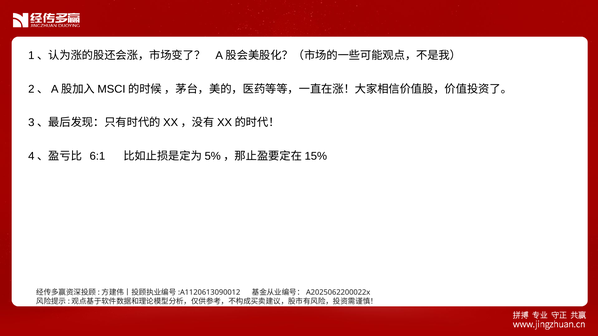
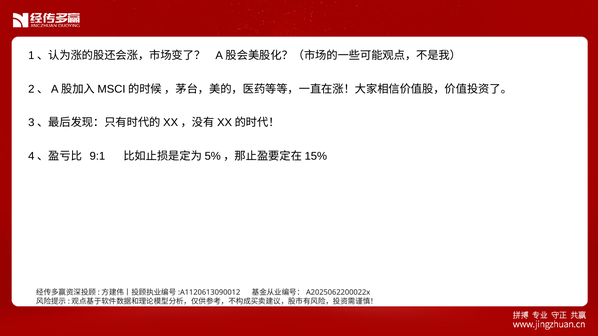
6:1: 6:1 -> 9:1
